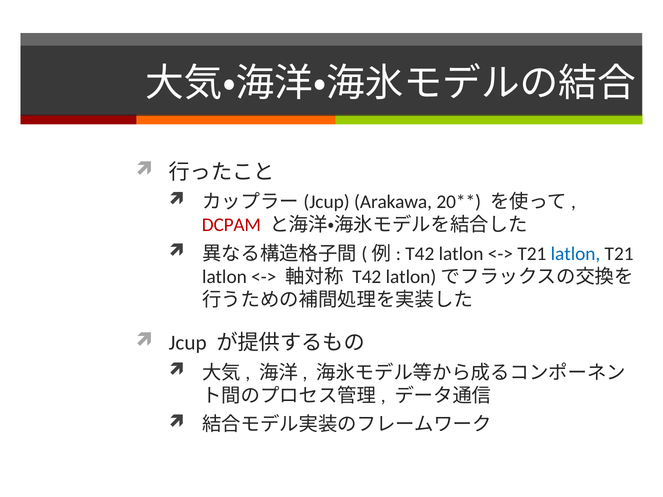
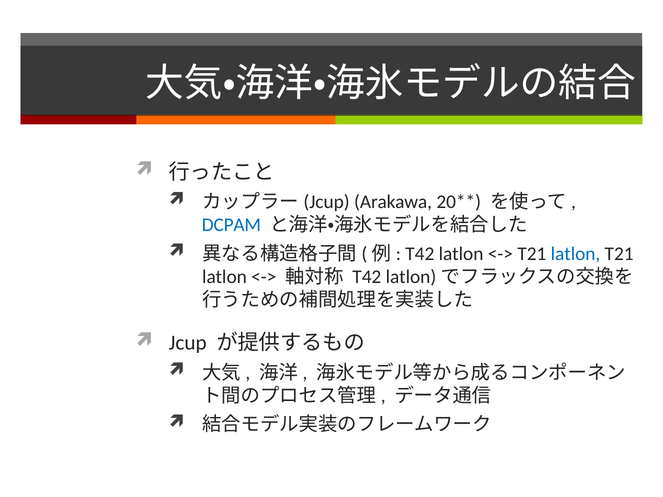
DCPAM colour: red -> blue
